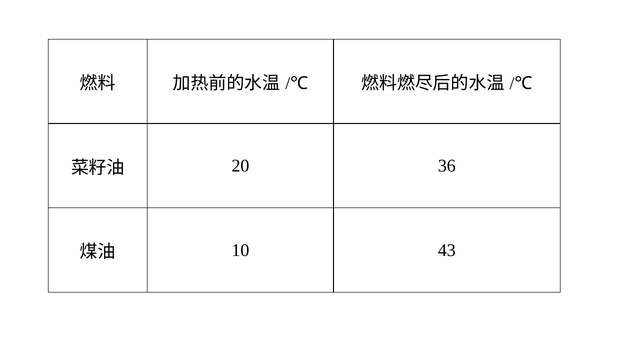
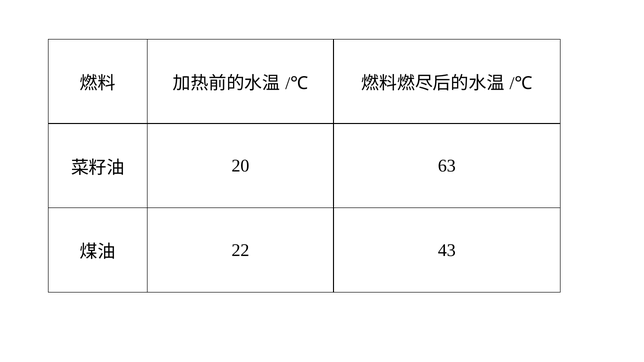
36: 36 -> 63
10: 10 -> 22
